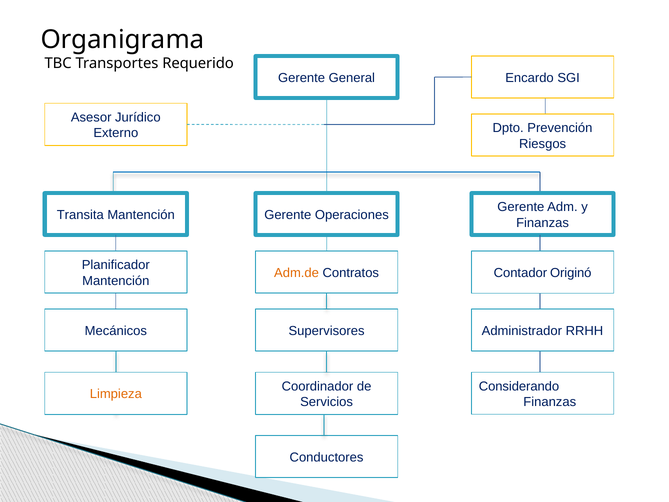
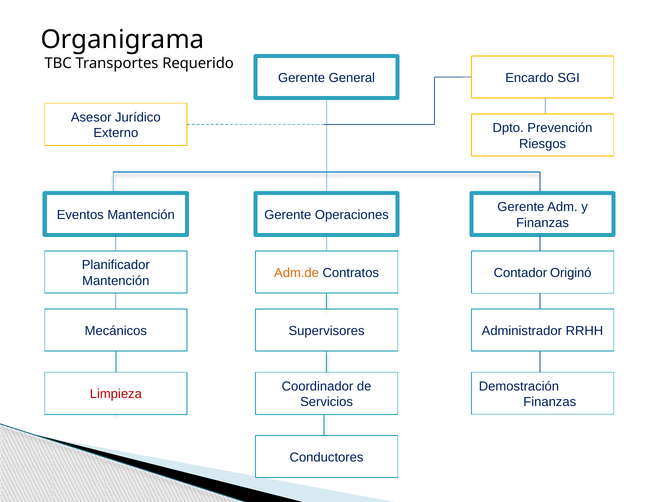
Transita: Transita -> Eventos
Considerando: Considerando -> Demostración
Limpieza colour: orange -> red
